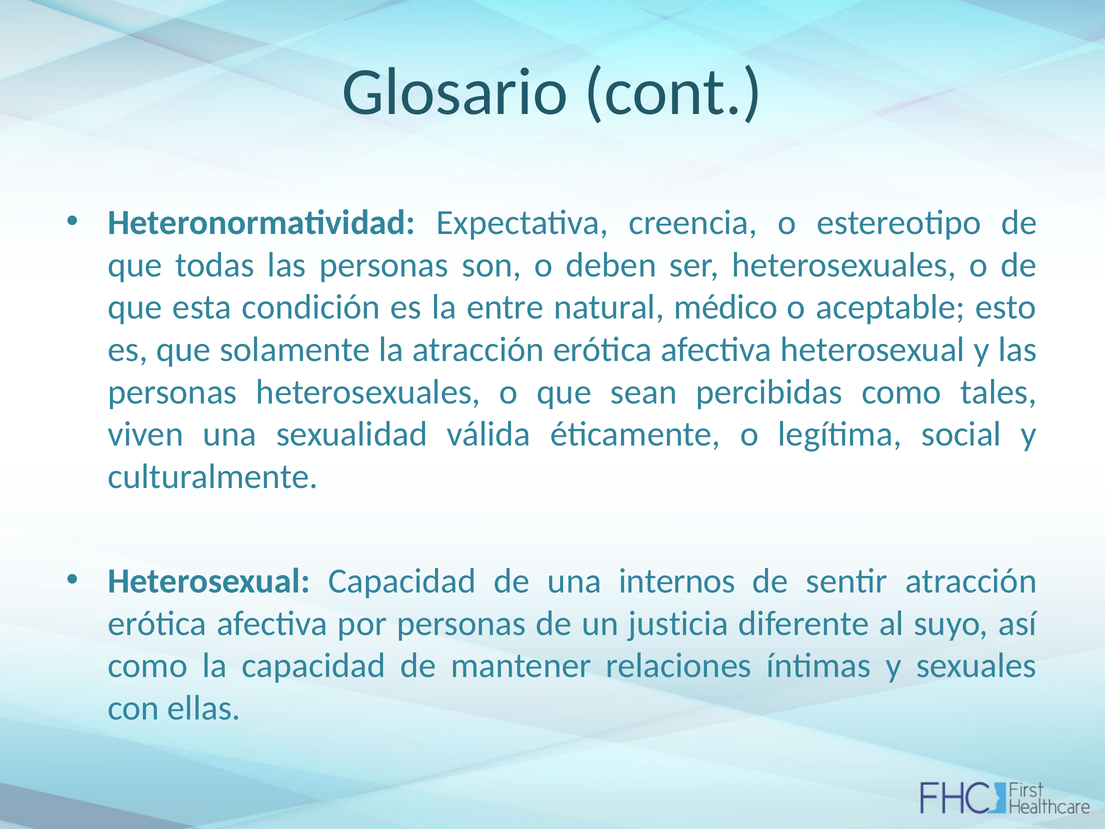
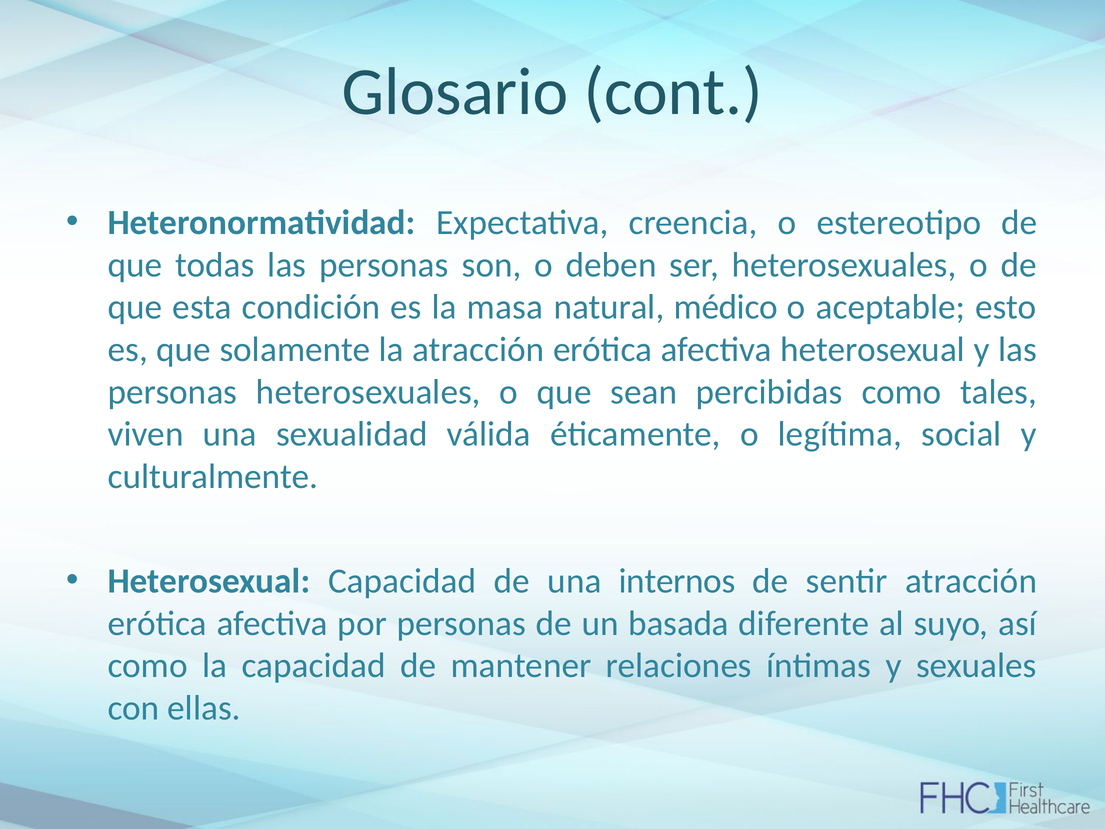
entre: entre -> masa
justicia: justicia -> basada
